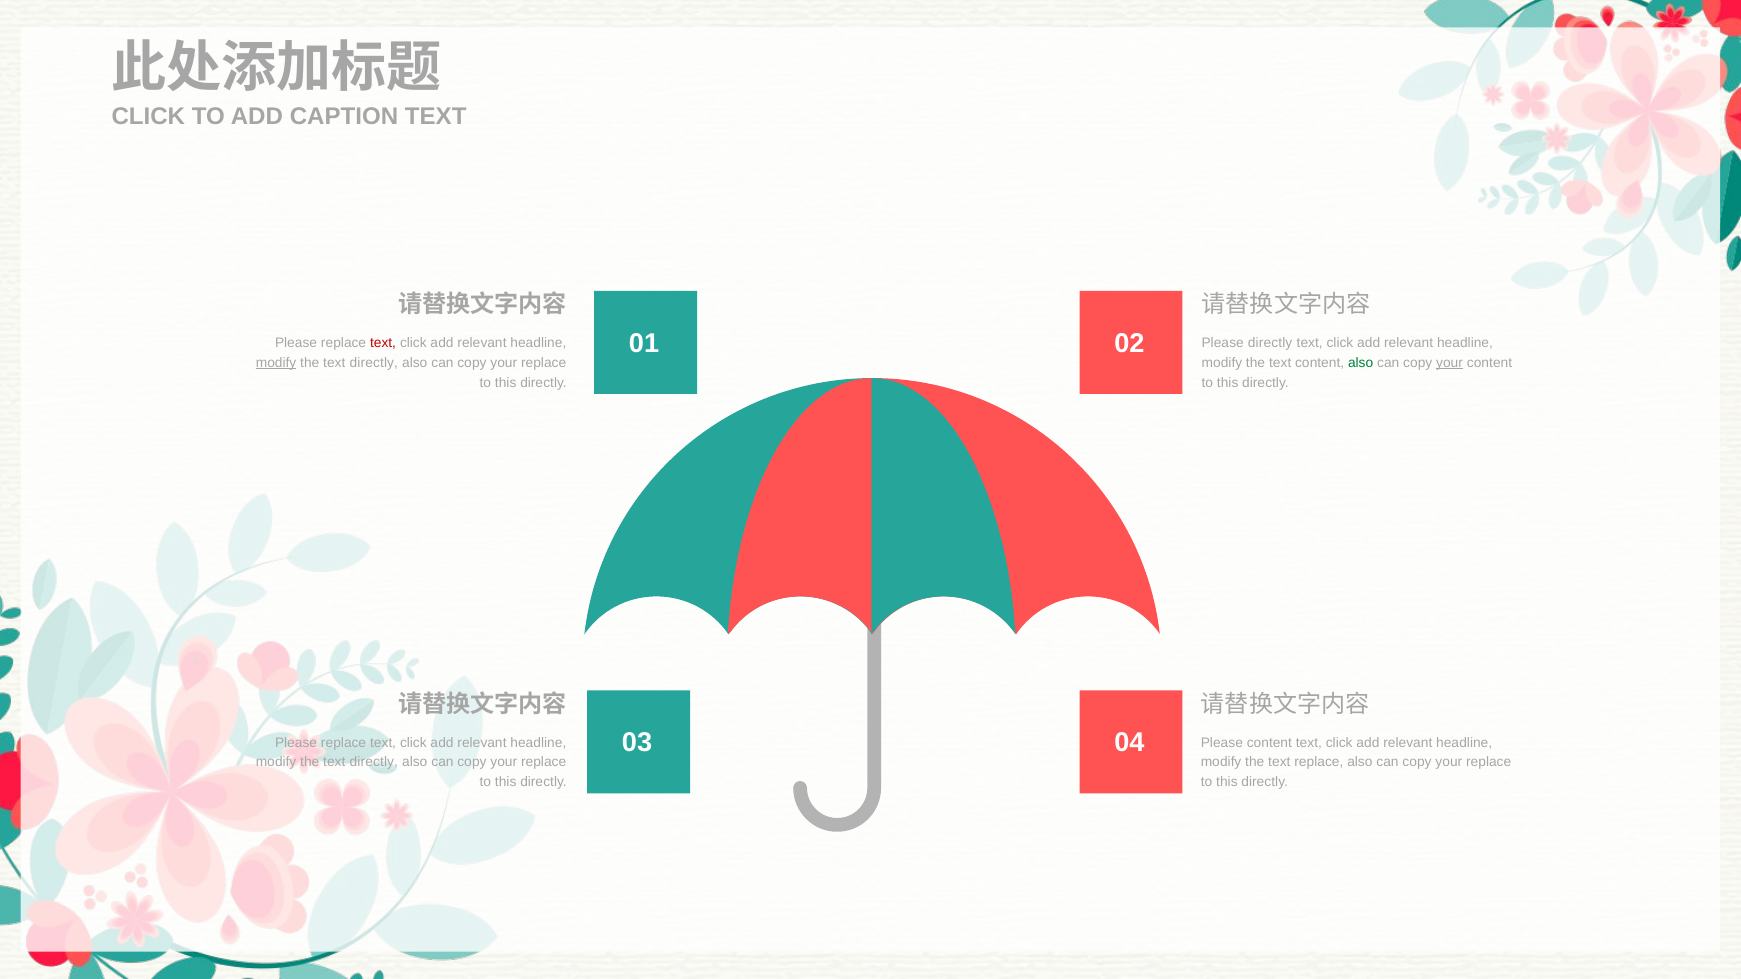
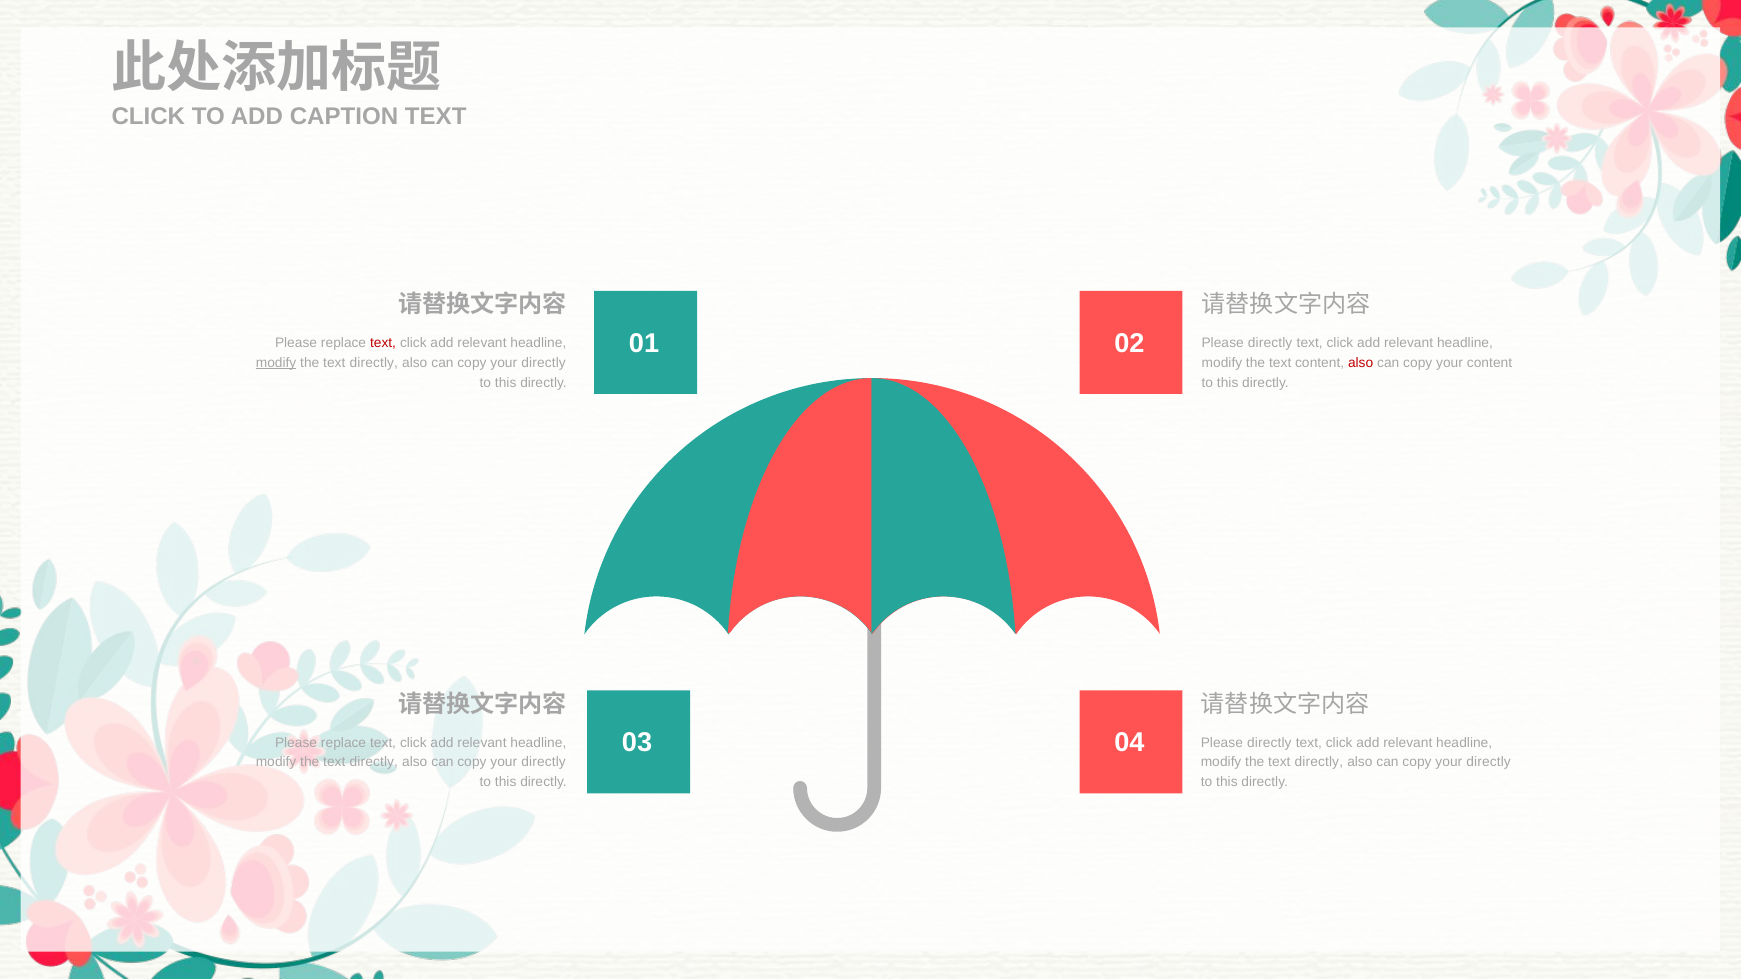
replace at (544, 363): replace -> directly
also at (1361, 363) colour: green -> red
your at (1450, 363) underline: present -> none
content at (1269, 743): content -> directly
replace at (544, 763): replace -> directly
replace at (1319, 763): replace -> directly
replace at (1489, 763): replace -> directly
